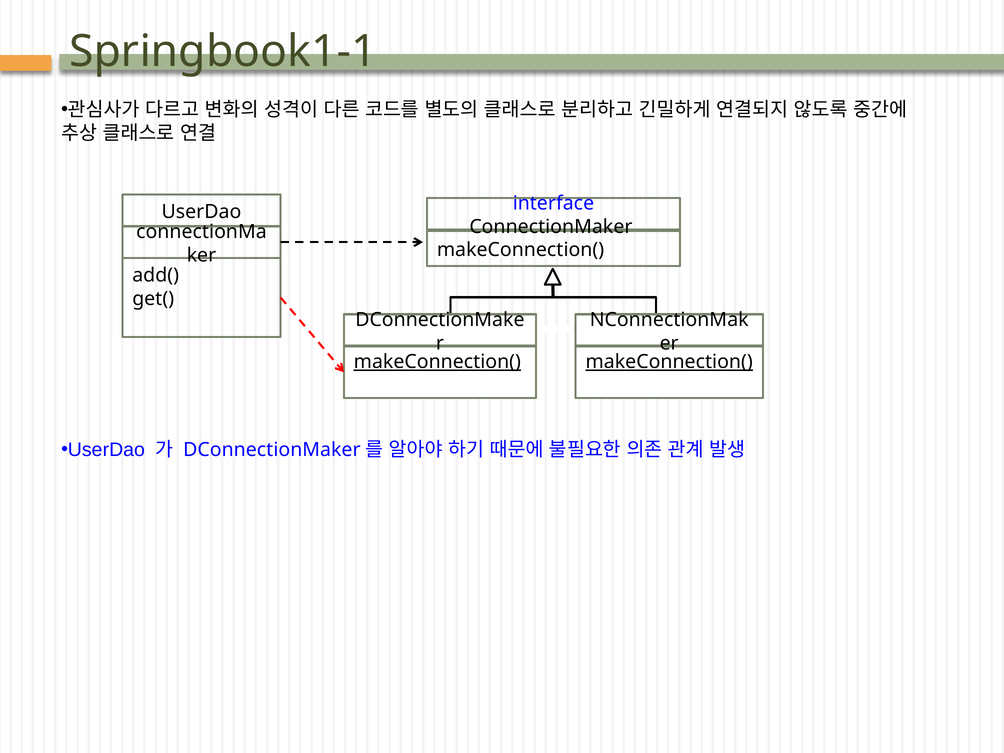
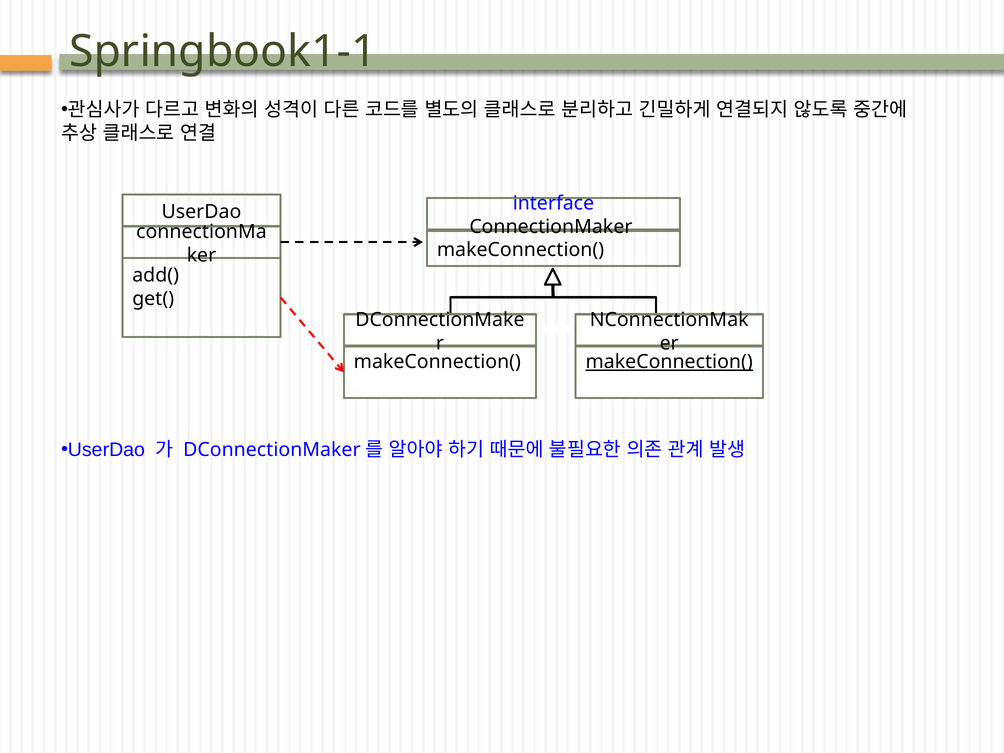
makeConnection( at (437, 362) underline: present -> none
